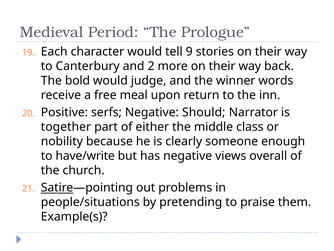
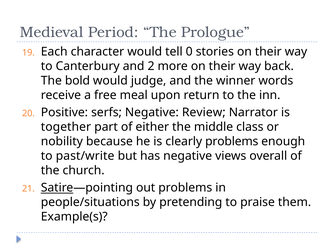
9: 9 -> 0
Should: Should -> Review
clearly someone: someone -> problems
have/write: have/write -> past/write
